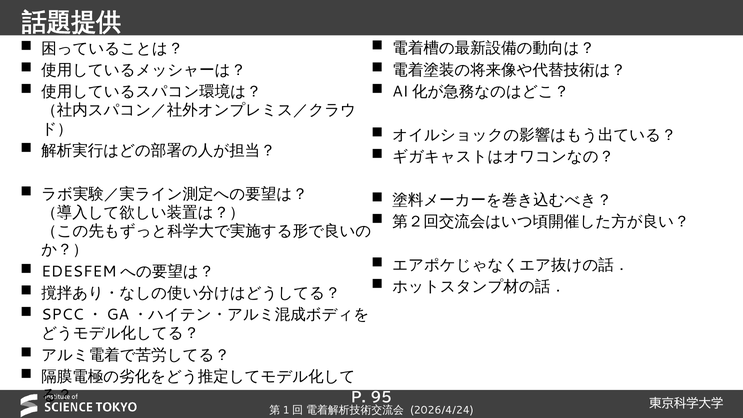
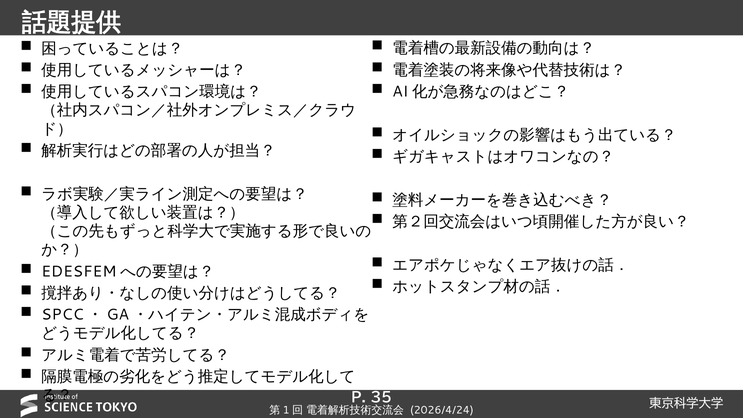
95: 95 -> 35
